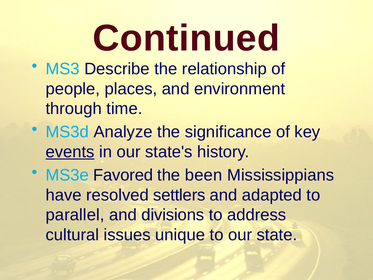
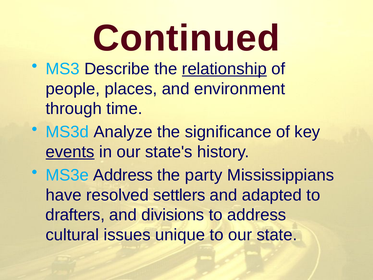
relationship underline: none -> present
MS3e Favored: Favored -> Address
been: been -> party
parallel: parallel -> drafters
